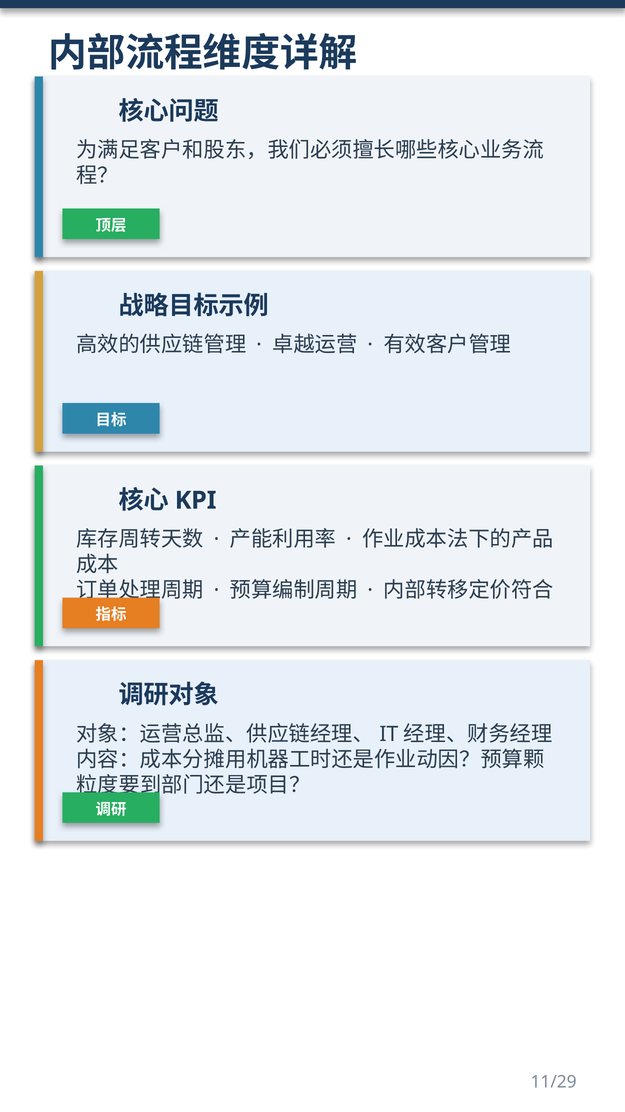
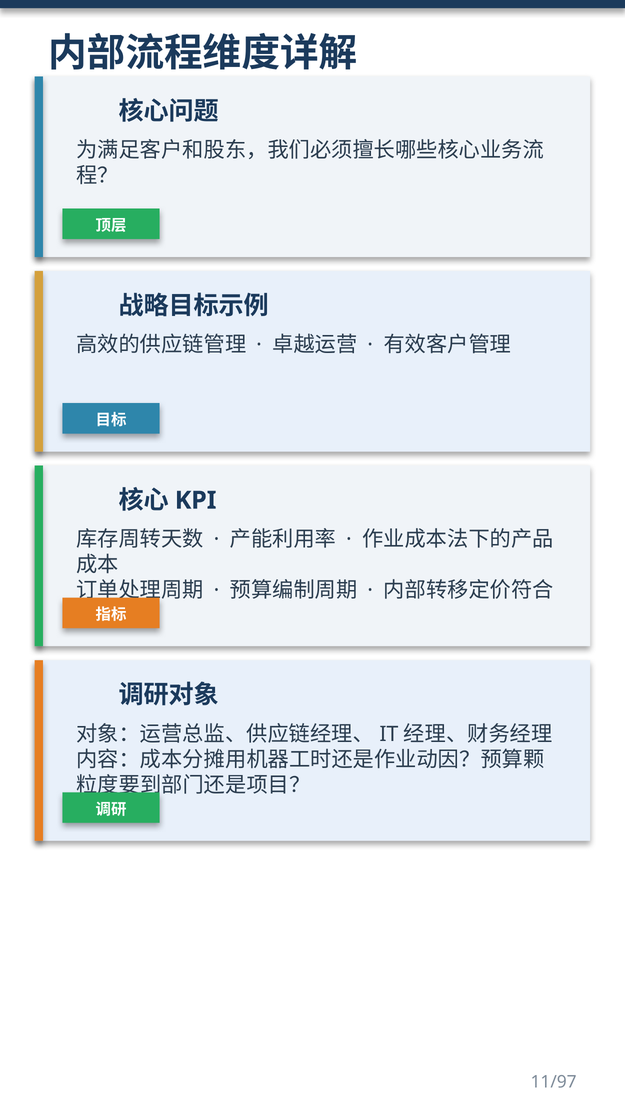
11/29: 11/29 -> 11/97
